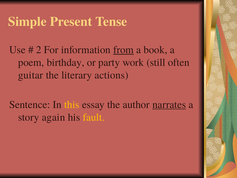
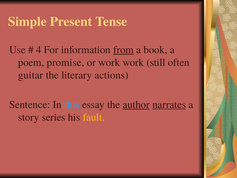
2: 2 -> 4
birthday: birthday -> promise
or party: party -> work
this colour: yellow -> light blue
author underline: none -> present
again: again -> series
